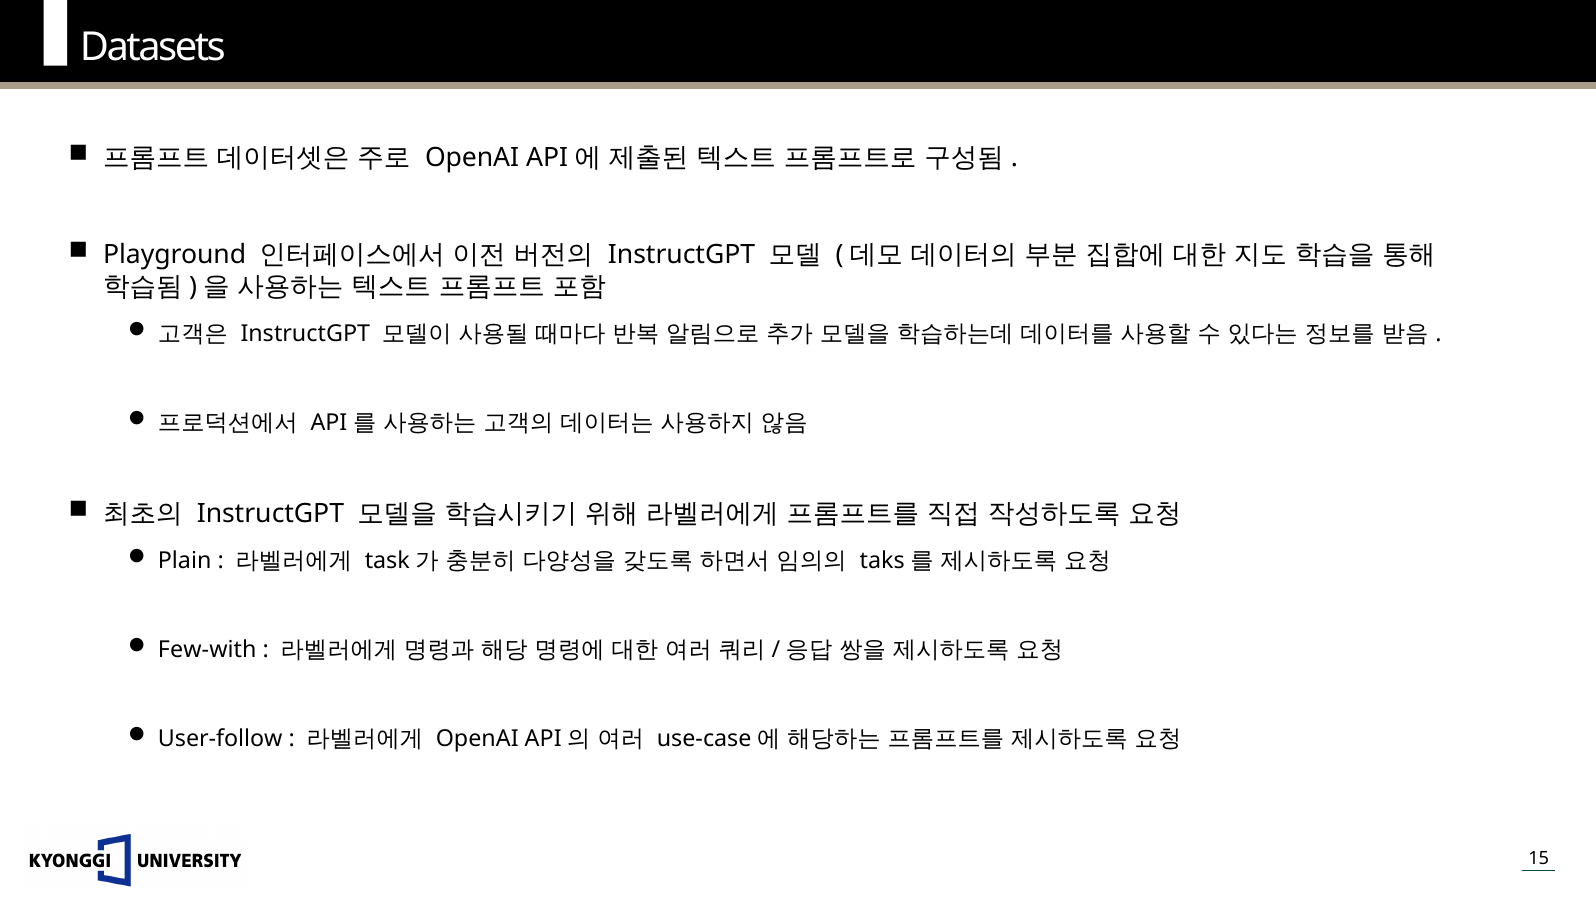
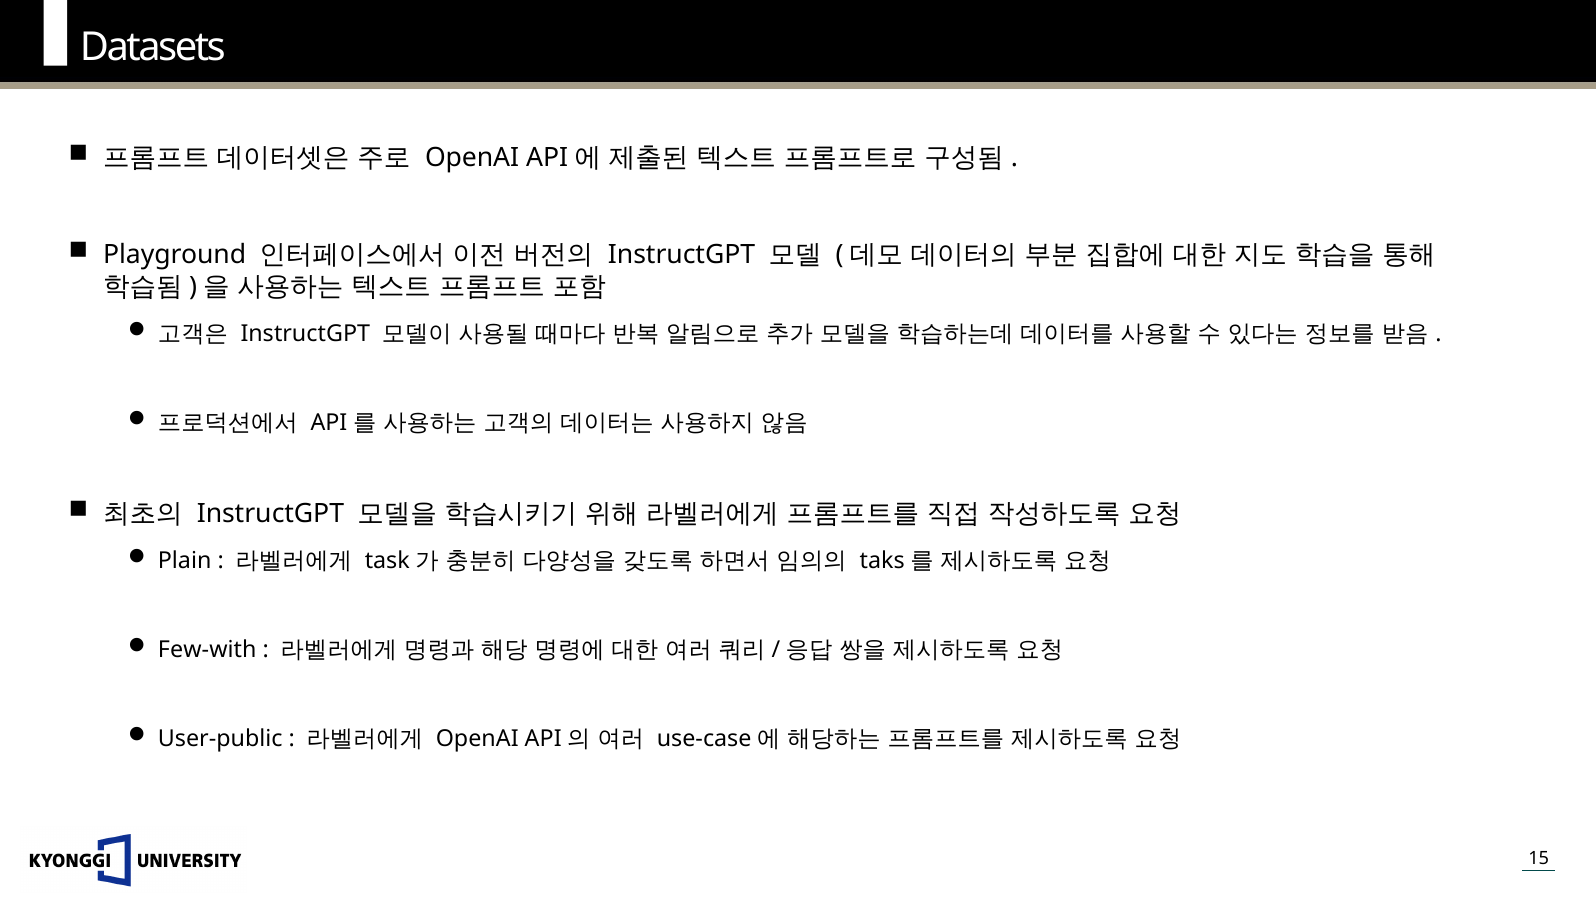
User-follow: User-follow -> User-public
